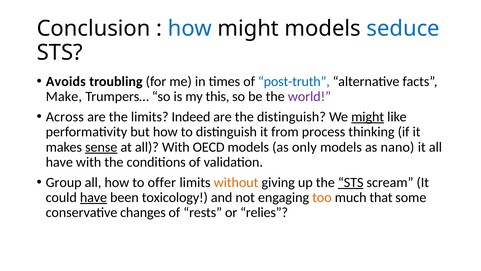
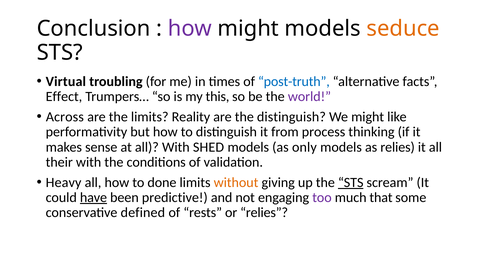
how at (190, 29) colour: blue -> purple
seduce colour: blue -> orange
Avoids: Avoids -> Virtual
Make: Make -> Effect
Indeed: Indeed -> Reality
might at (368, 117) underline: present -> none
sense underline: present -> none
OECD: OECD -> SHED
as nano: nano -> relies
have at (59, 162): have -> their
Group: Group -> Heavy
offer: offer -> done
toxicology: toxicology -> predictive
too colour: orange -> purple
changes: changes -> defined
